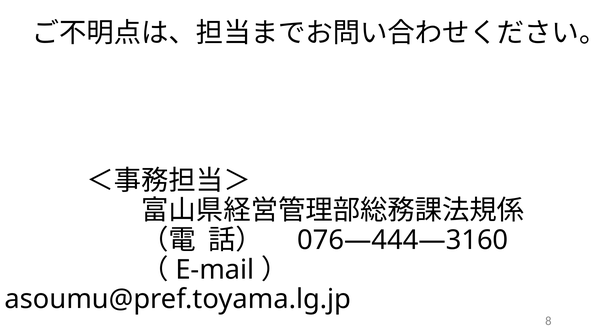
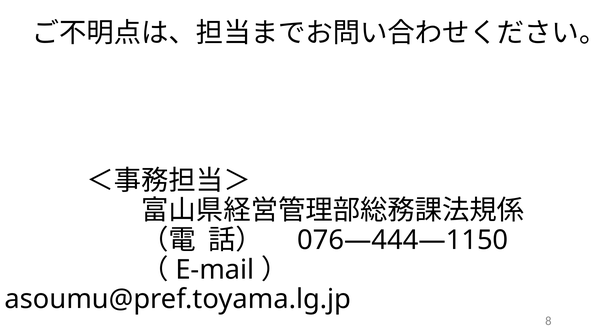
076―444―3160: 076―444―3160 -> 076―444―1150
